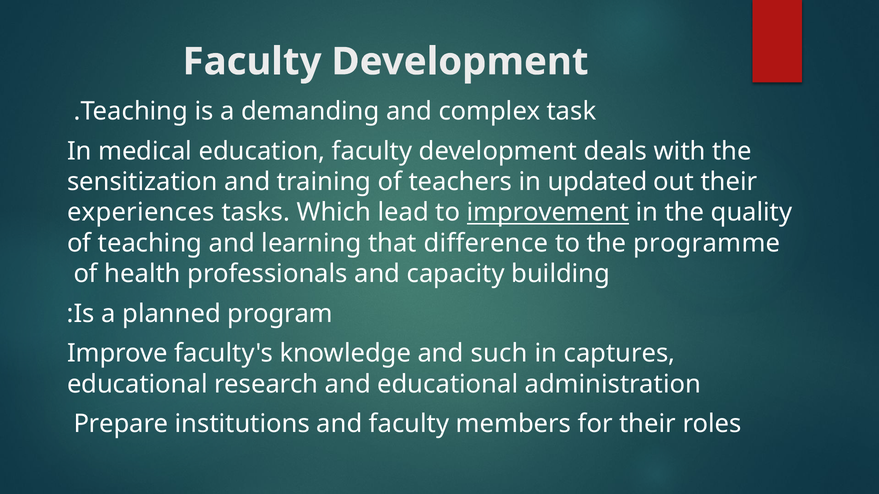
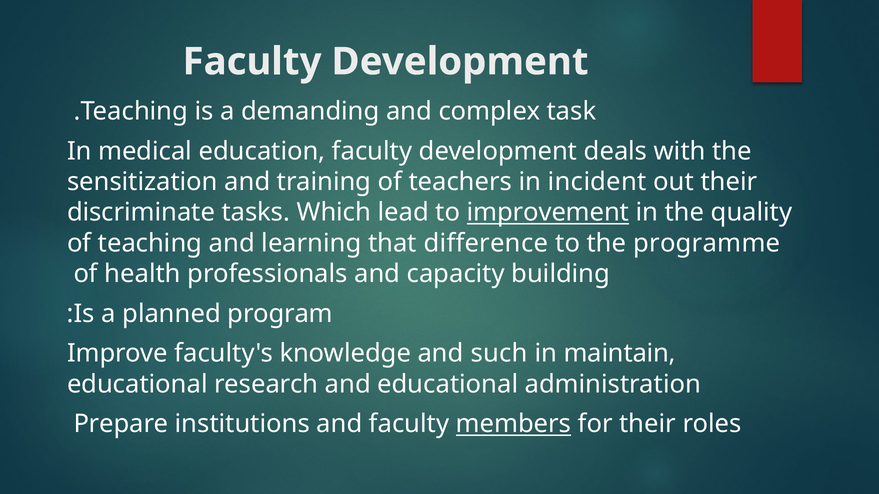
updated: updated -> incident
experiences: experiences -> discriminate
captures: captures -> maintain
members underline: none -> present
